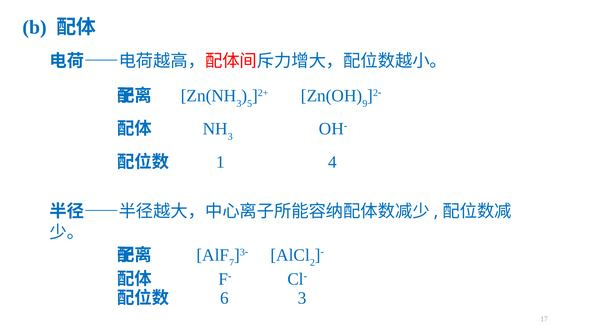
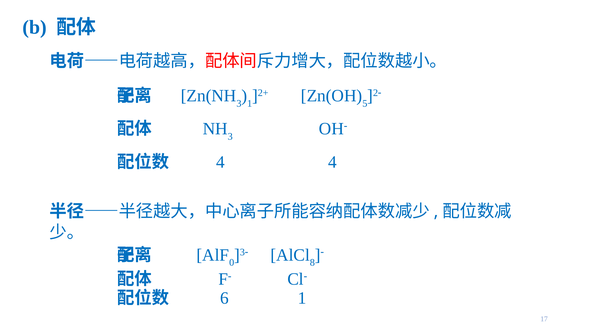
5 at (250, 103): 5 -> 1
9: 9 -> 5
1 at (220, 162): 1 -> 4
7: 7 -> 0
2: 2 -> 8
6 3: 3 -> 1
